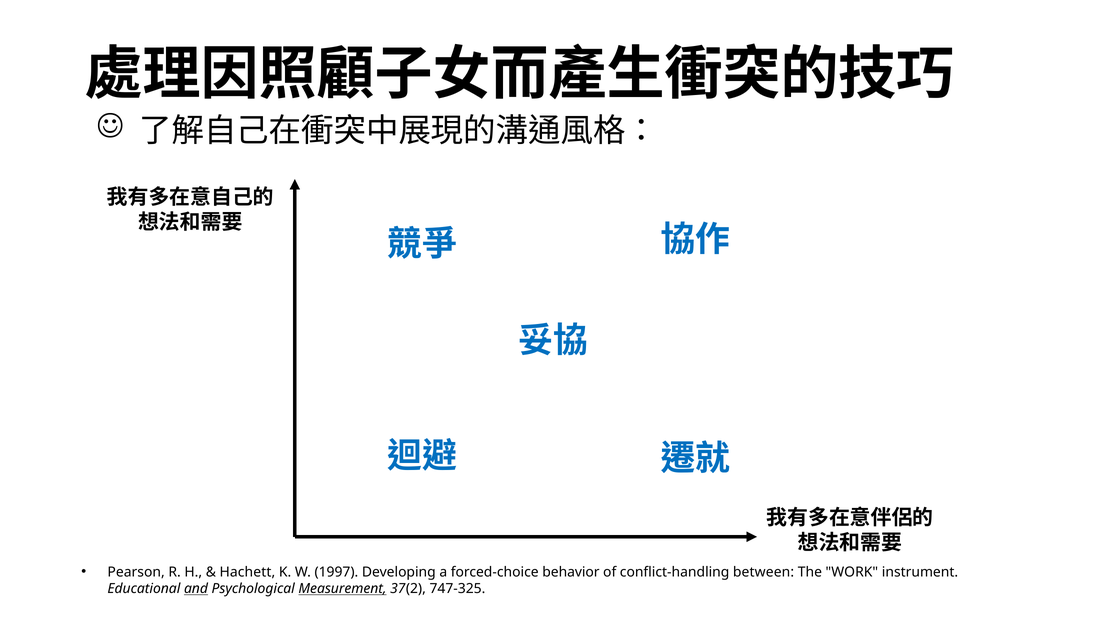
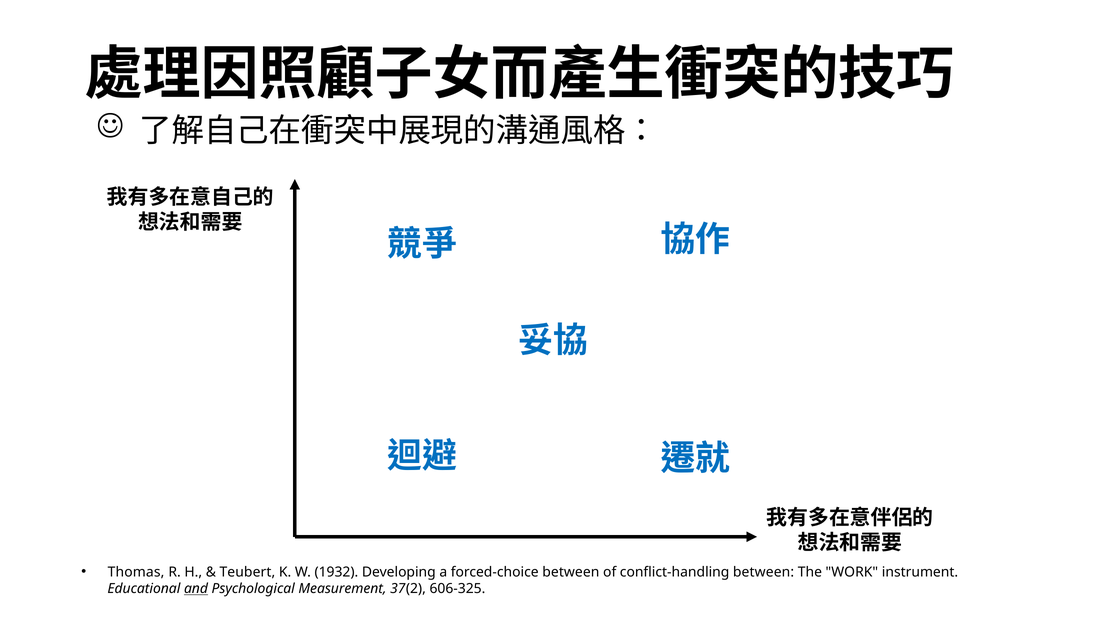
Pearson: Pearson -> Thomas
Hachett: Hachett -> Teubert
1997: 1997 -> 1932
forced-choice behavior: behavior -> between
Measurement underline: present -> none
747-325: 747-325 -> 606-325
